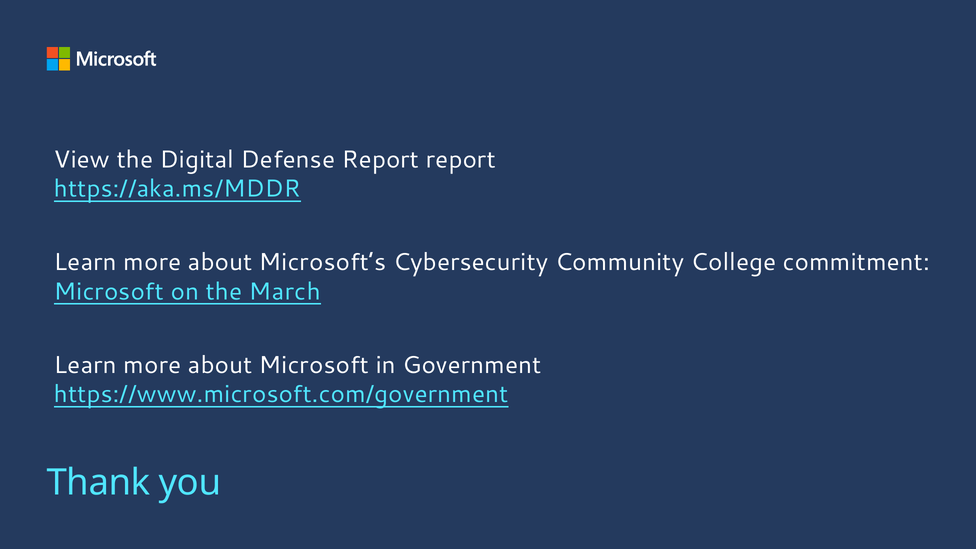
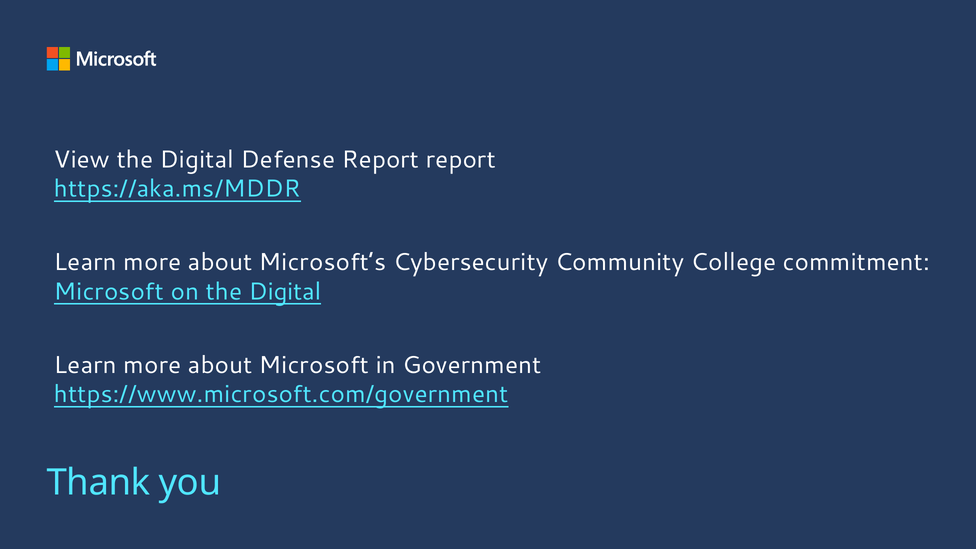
on the March: March -> Digital
